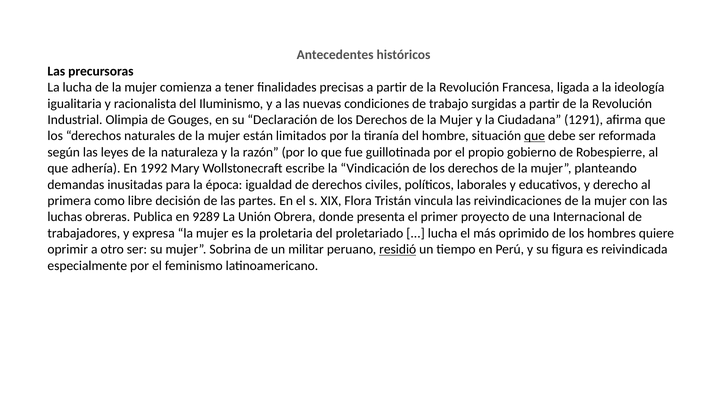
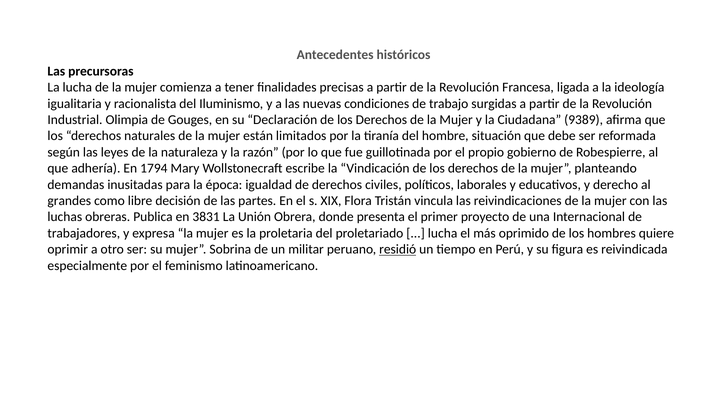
1291: 1291 -> 9389
que at (535, 136) underline: present -> none
1992: 1992 -> 1794
primera: primera -> grandes
9289: 9289 -> 3831
